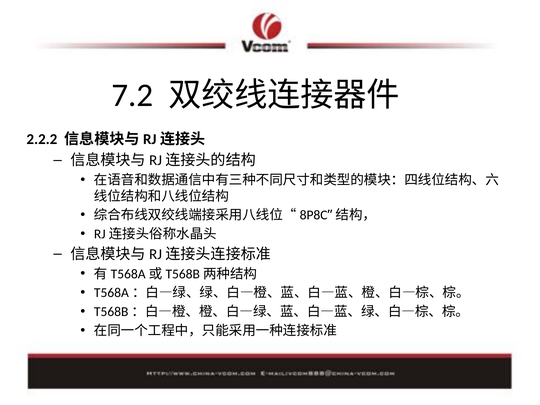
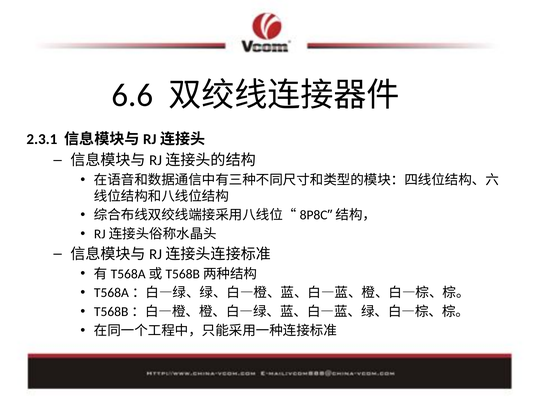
7.2: 7.2 -> 6.6
2.2.2: 2.2.2 -> 2.3.1
